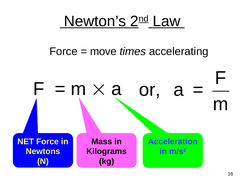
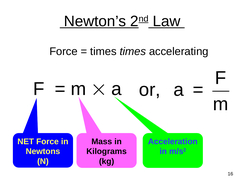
move at (103, 51): move -> times
